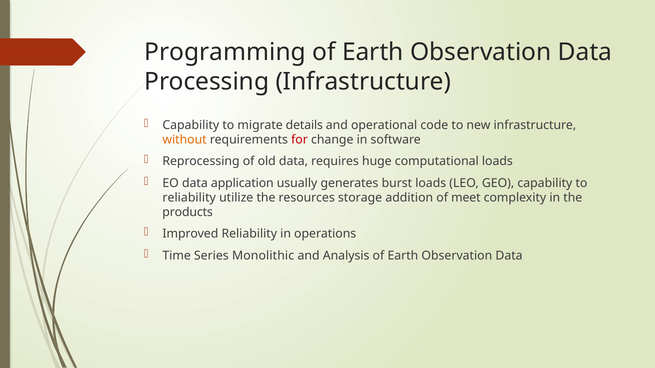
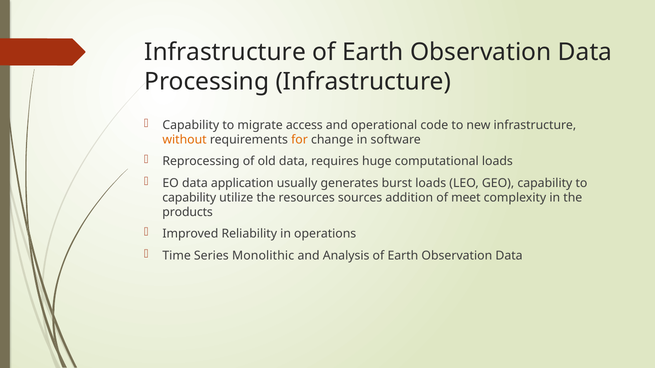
Programming at (225, 52): Programming -> Infrastructure
details: details -> access
for colour: red -> orange
reliability at (189, 198): reliability -> capability
storage: storage -> sources
